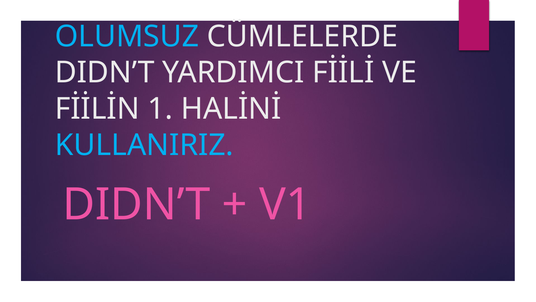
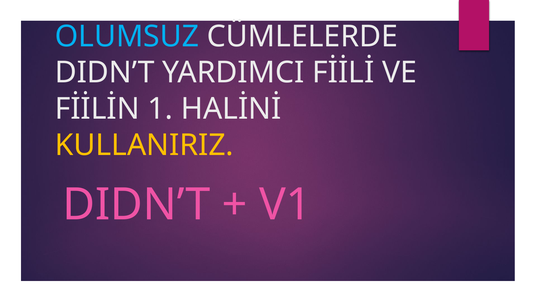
KULLANIRIZ colour: light blue -> yellow
